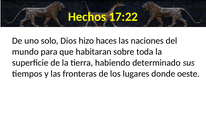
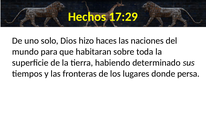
17:22: 17:22 -> 17:29
oeste: oeste -> persa
